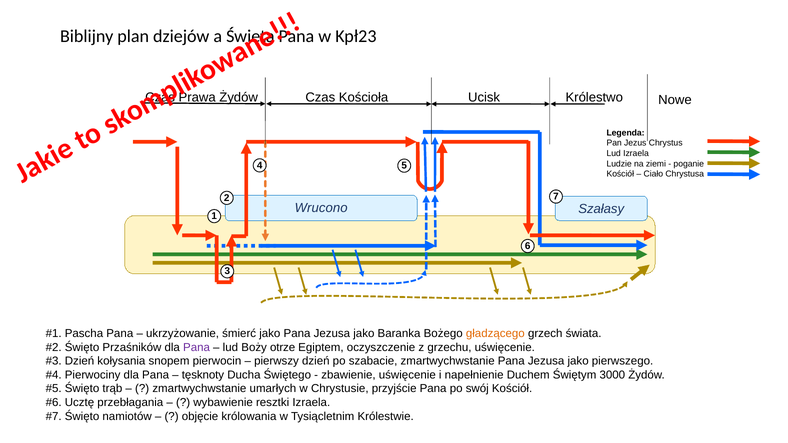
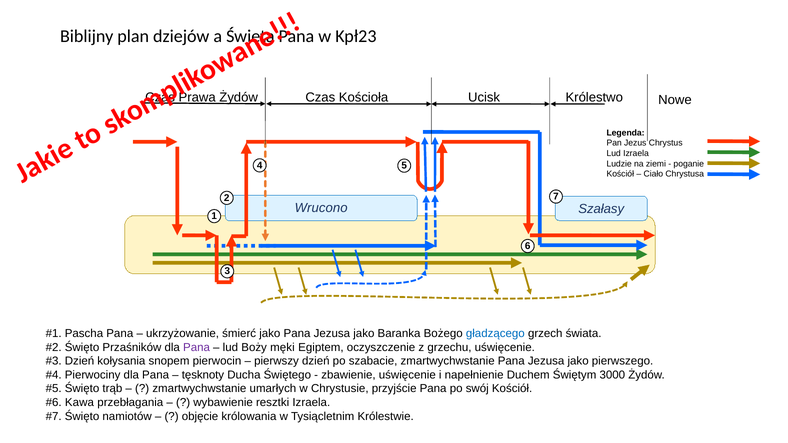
gładzącego colour: orange -> blue
otrze: otrze -> męki
Ucztę: Ucztę -> Kawa
